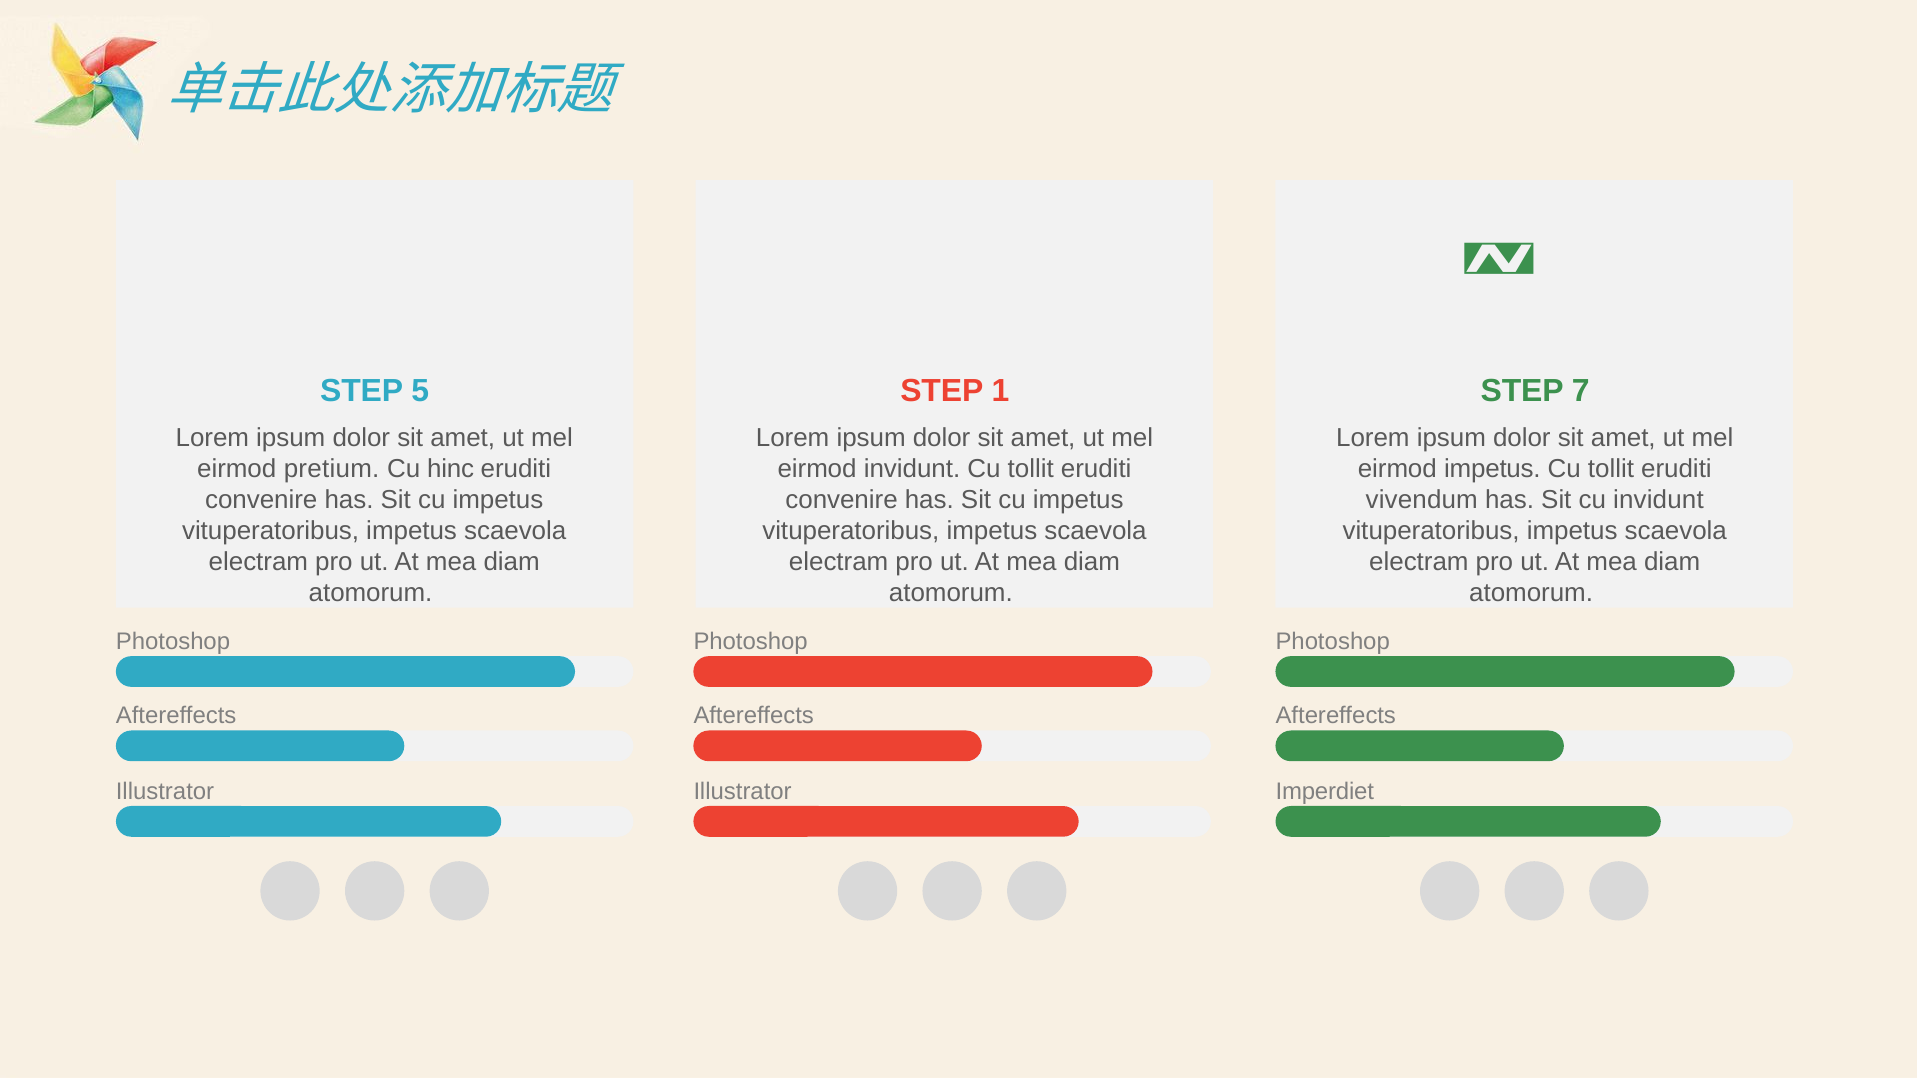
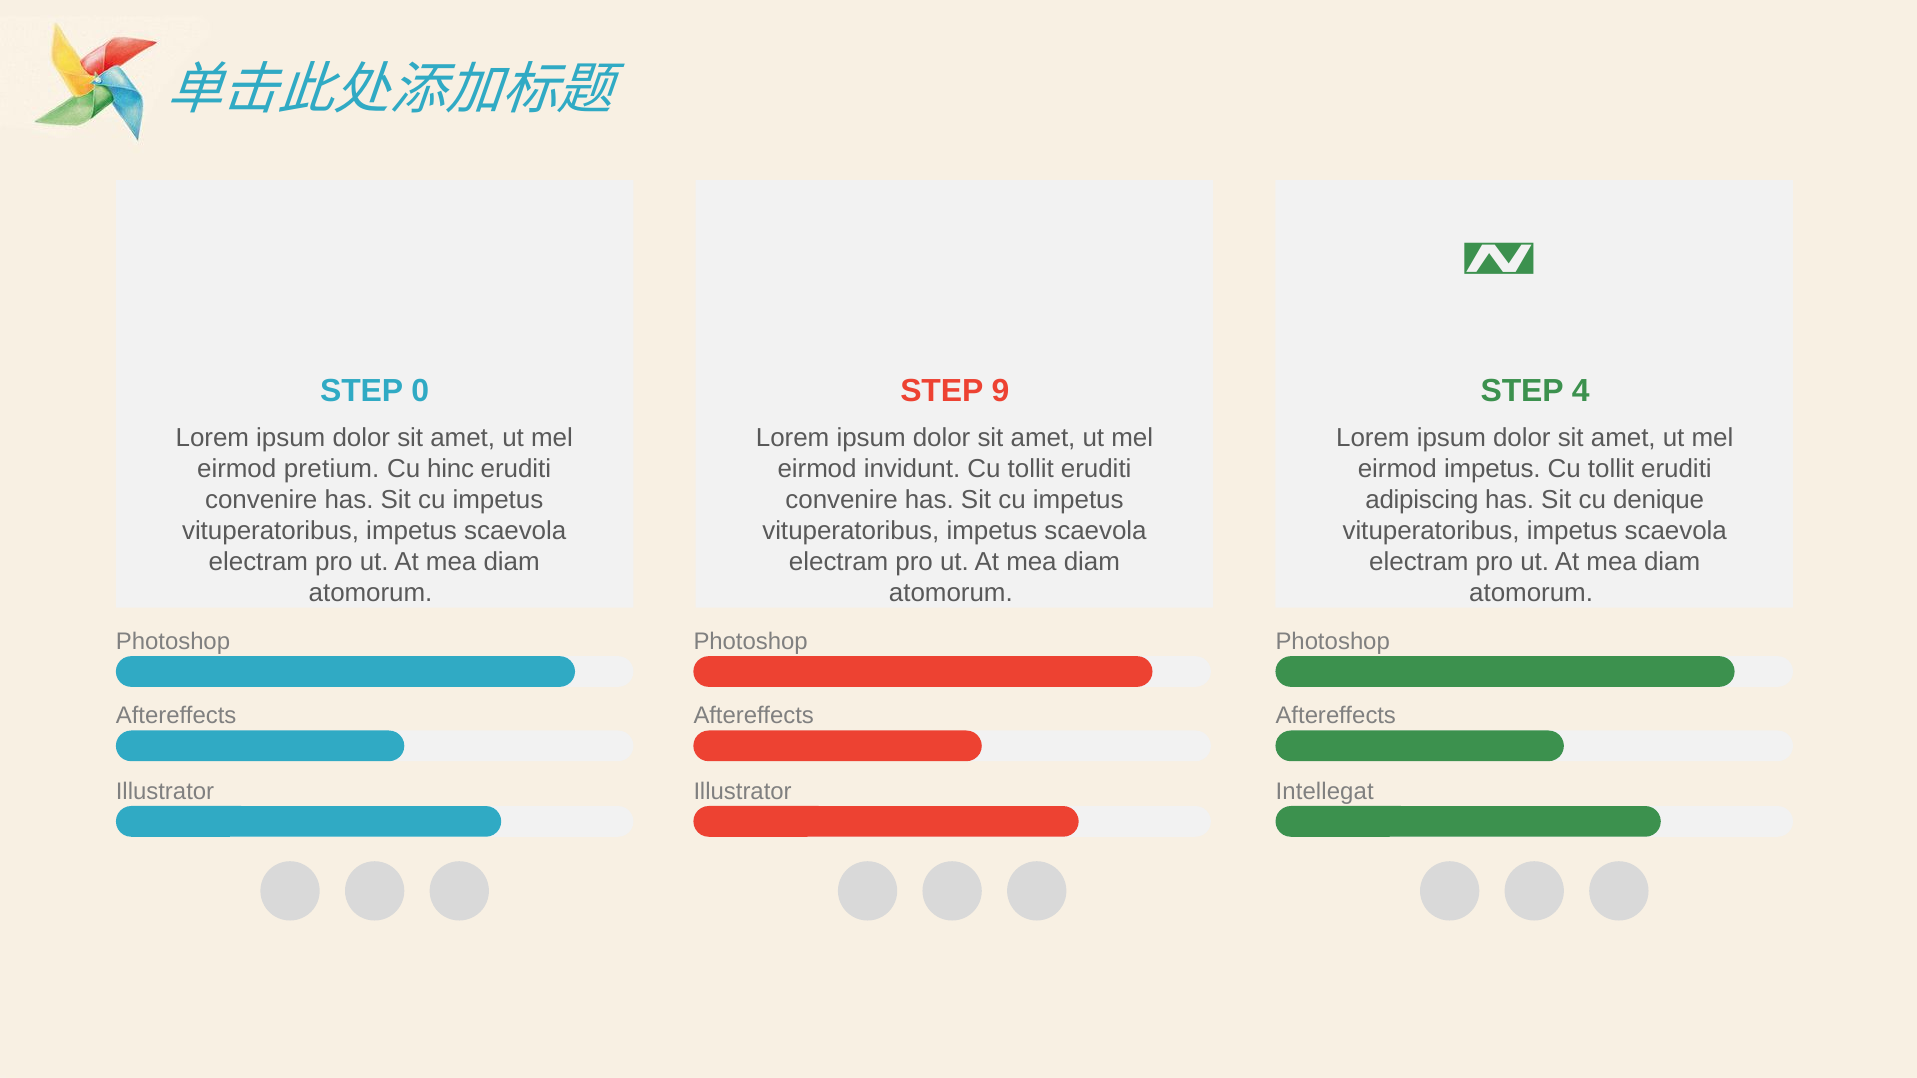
5: 5 -> 0
1: 1 -> 9
7: 7 -> 4
vivendum: vivendum -> adipiscing
cu invidunt: invidunt -> denique
Imperdiet: Imperdiet -> Intellegat
